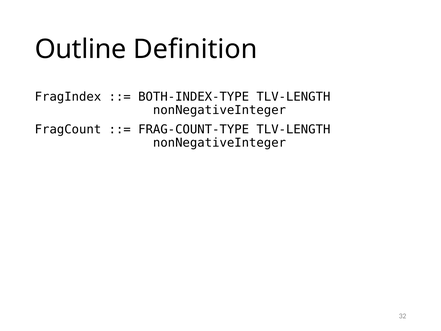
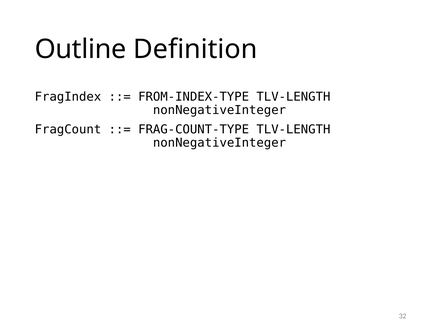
BOTH-INDEX-TYPE: BOTH-INDEX-TYPE -> FROM-INDEX-TYPE
